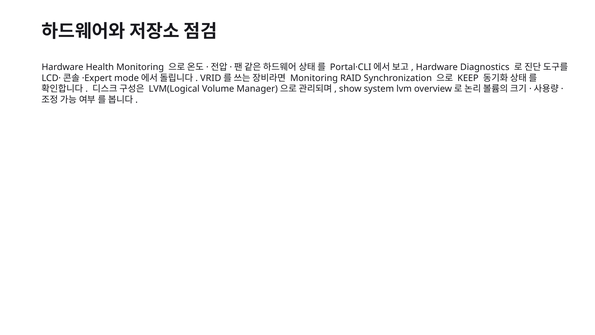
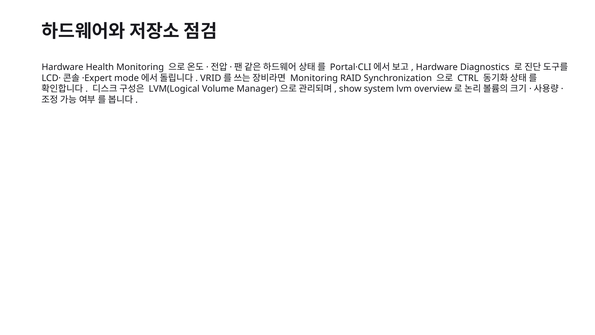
KEEP: KEEP -> CTRL
